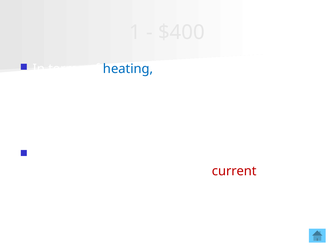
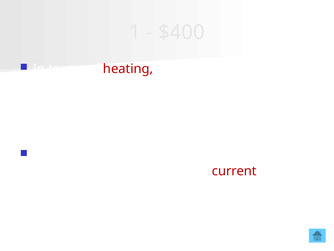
heating colour: blue -> red
